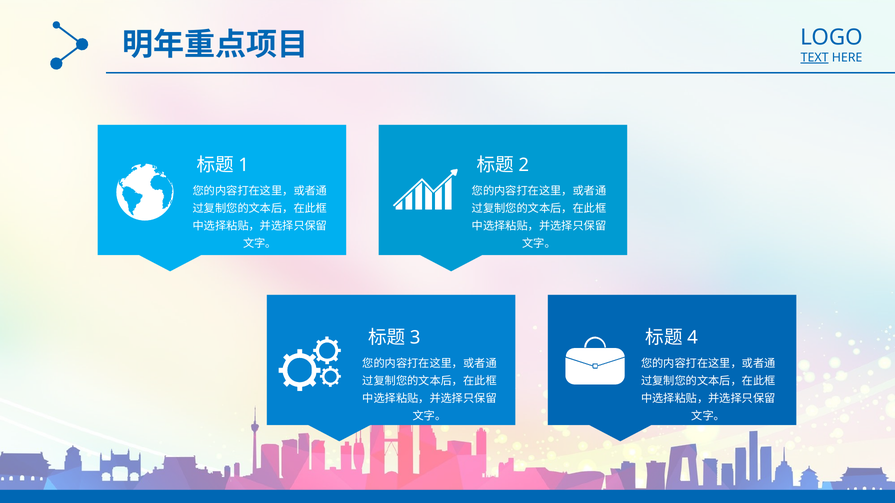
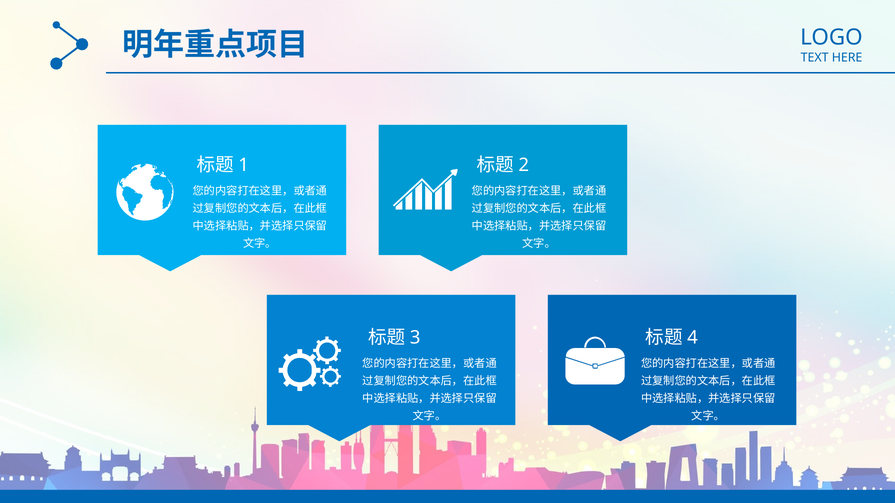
TEXT underline: present -> none
